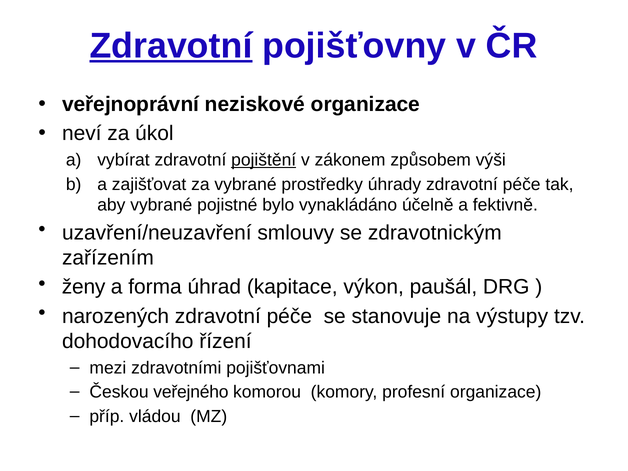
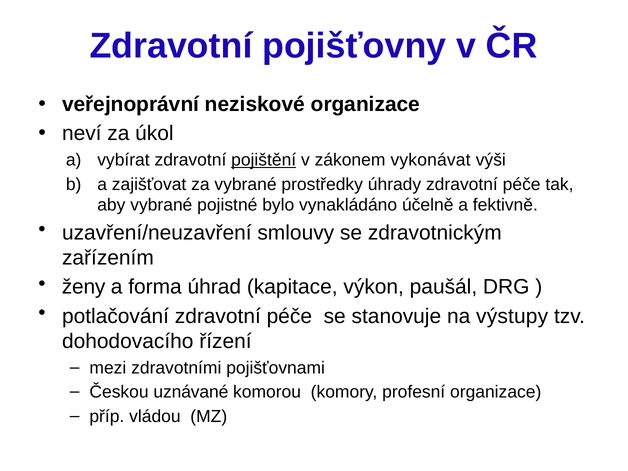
Zdravotní at (171, 46) underline: present -> none
způsobem: způsobem -> vykonávat
narozených: narozených -> potlačování
veřejného: veřejného -> uznávané
